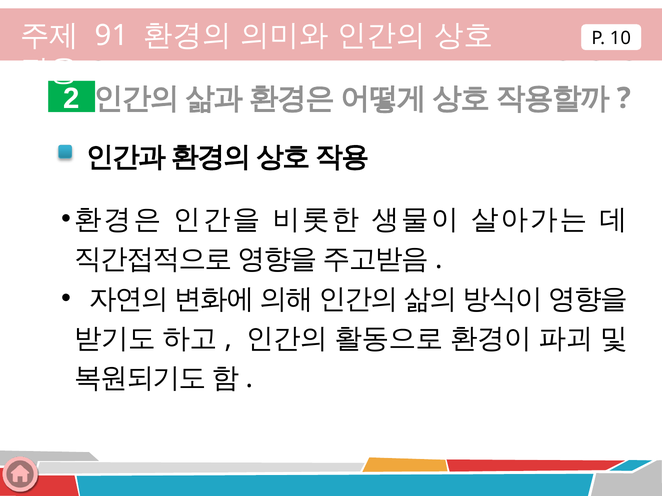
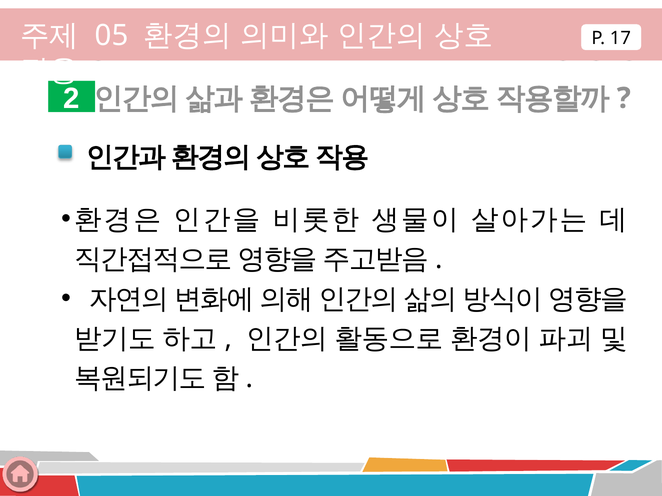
91: 91 -> 05
10: 10 -> 17
